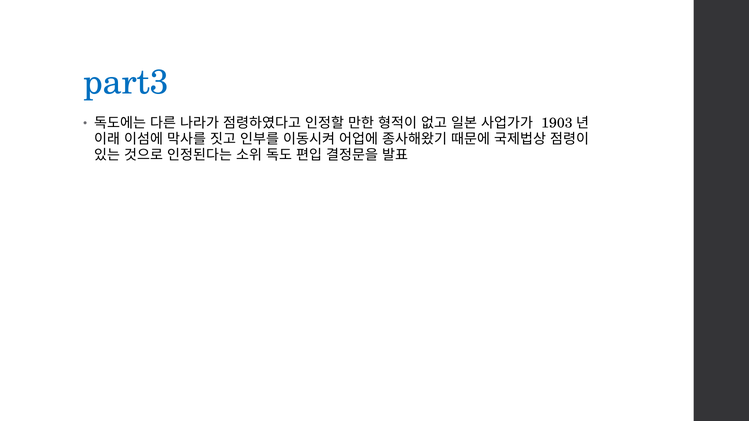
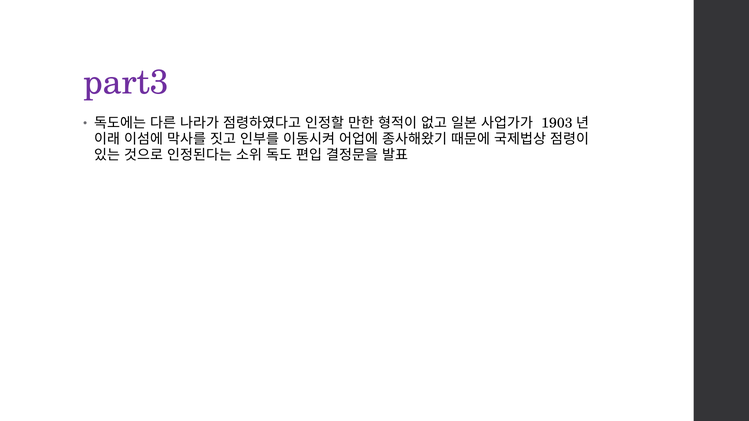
part3 colour: blue -> purple
